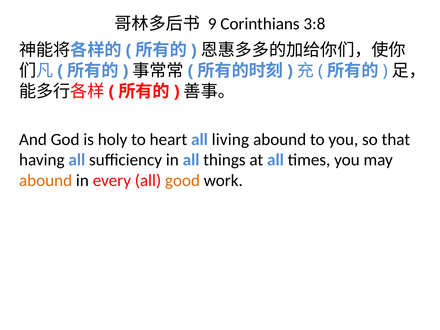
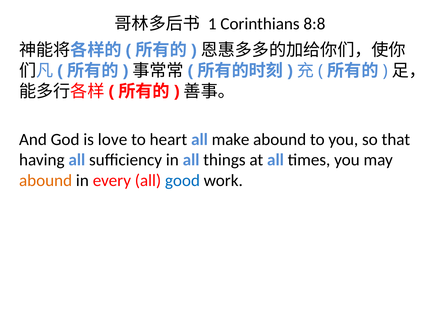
9: 9 -> 1
3:8: 3:8 -> 8:8
holy: holy -> love
living: living -> make
good colour: orange -> blue
